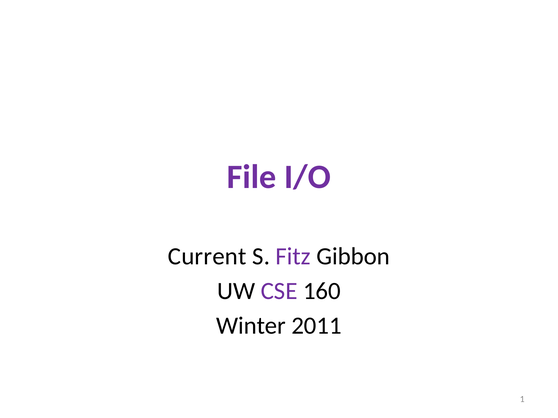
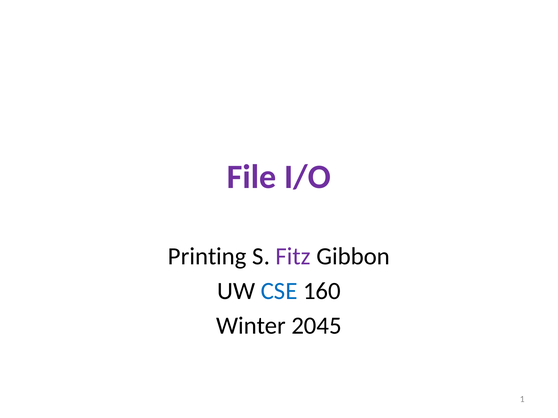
Current: Current -> Printing
CSE colour: purple -> blue
2011: 2011 -> 2045
